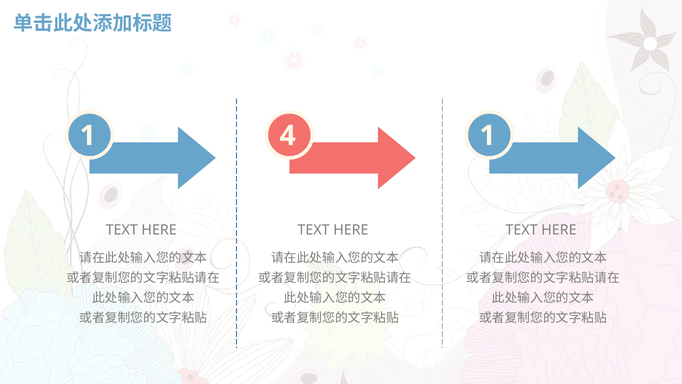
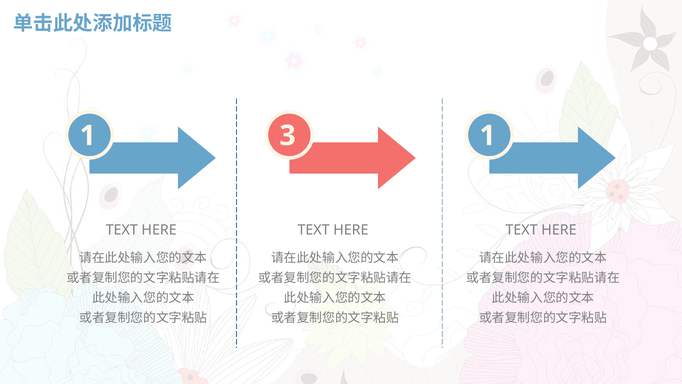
4: 4 -> 3
